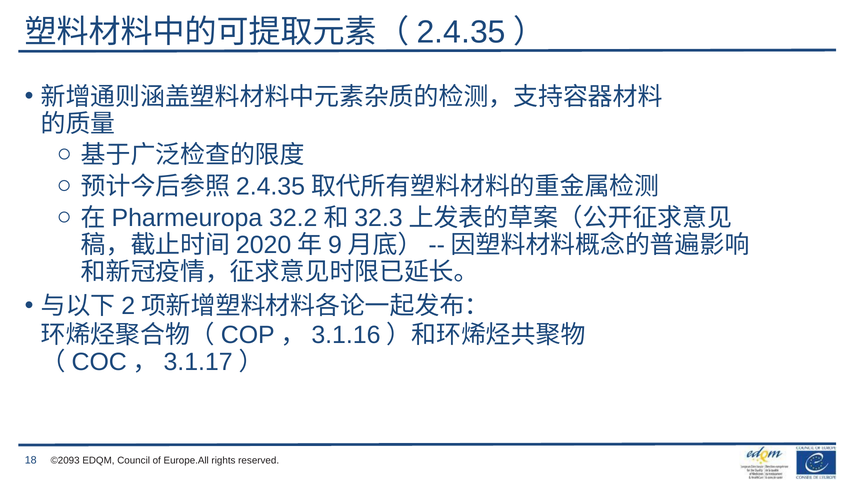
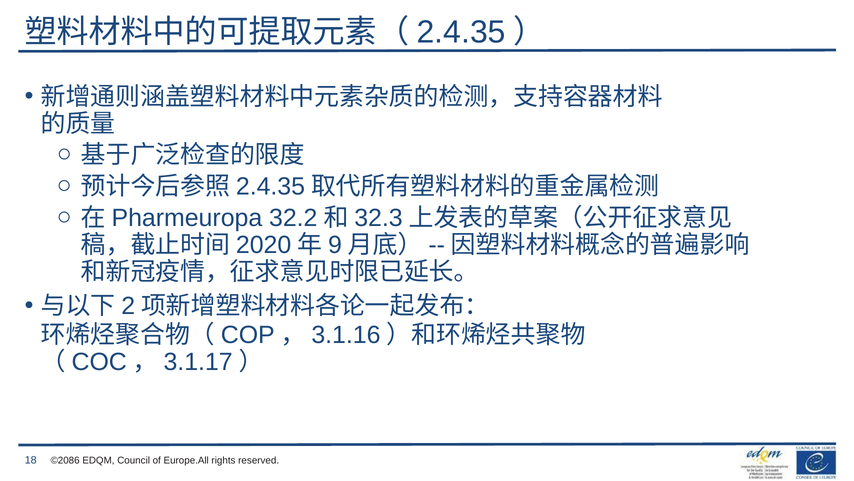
©2093: ©2093 -> ©2086
